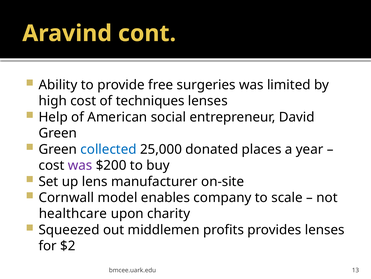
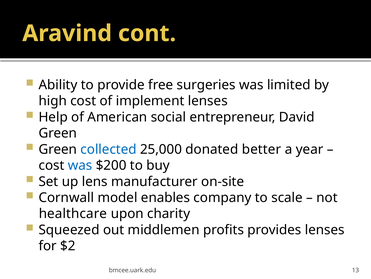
techniques: techniques -> implement
places: places -> better
was at (80, 165) colour: purple -> blue
